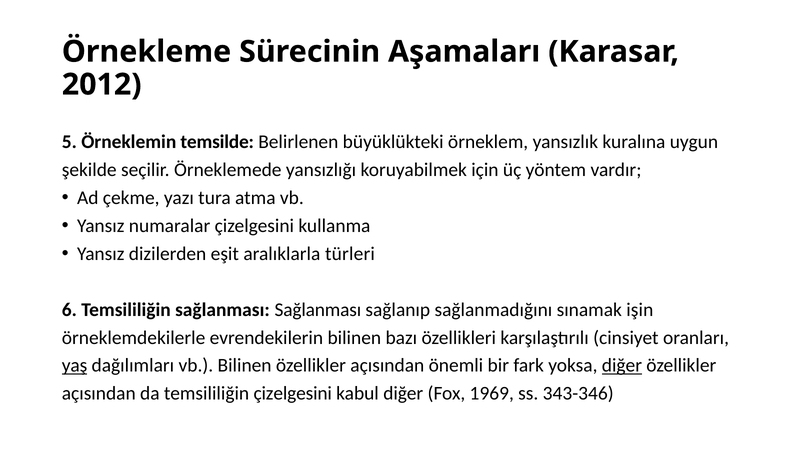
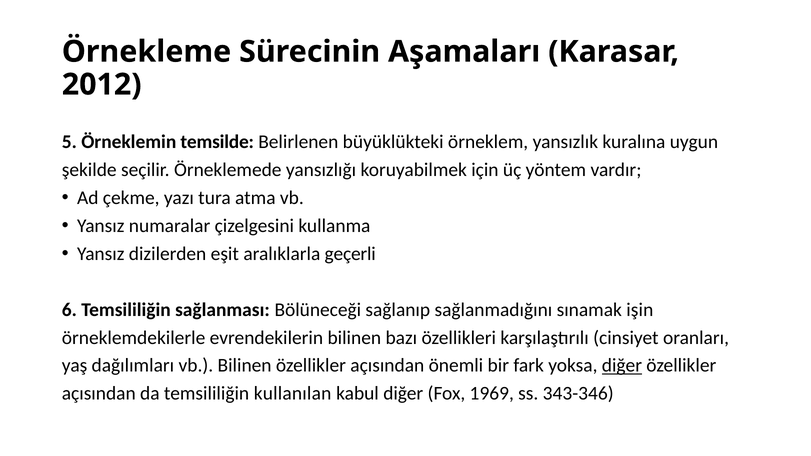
türleri: türleri -> geçerli
sağlanması Sağlanması: Sağlanması -> Bölüneceği
yaş underline: present -> none
temsililiğin çizelgesini: çizelgesini -> kullanılan
